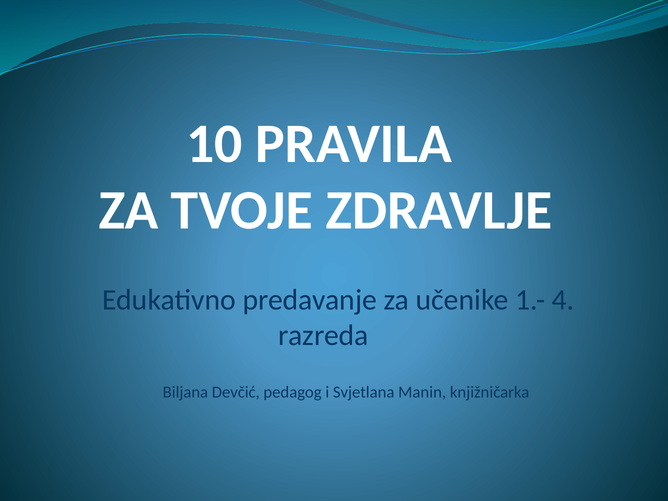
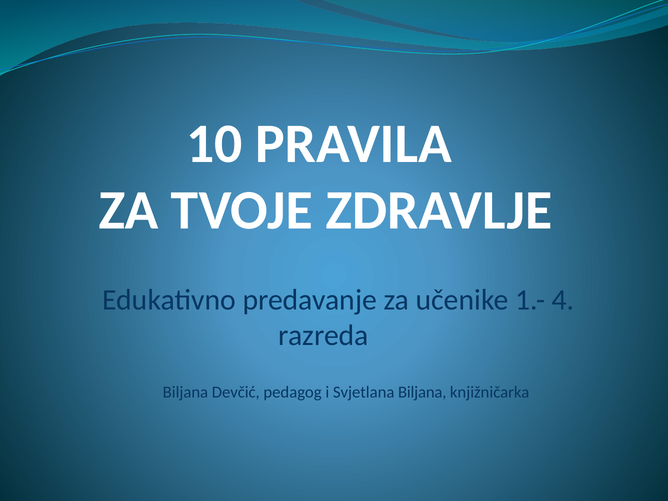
Svjetlana Manin: Manin -> Biljana
